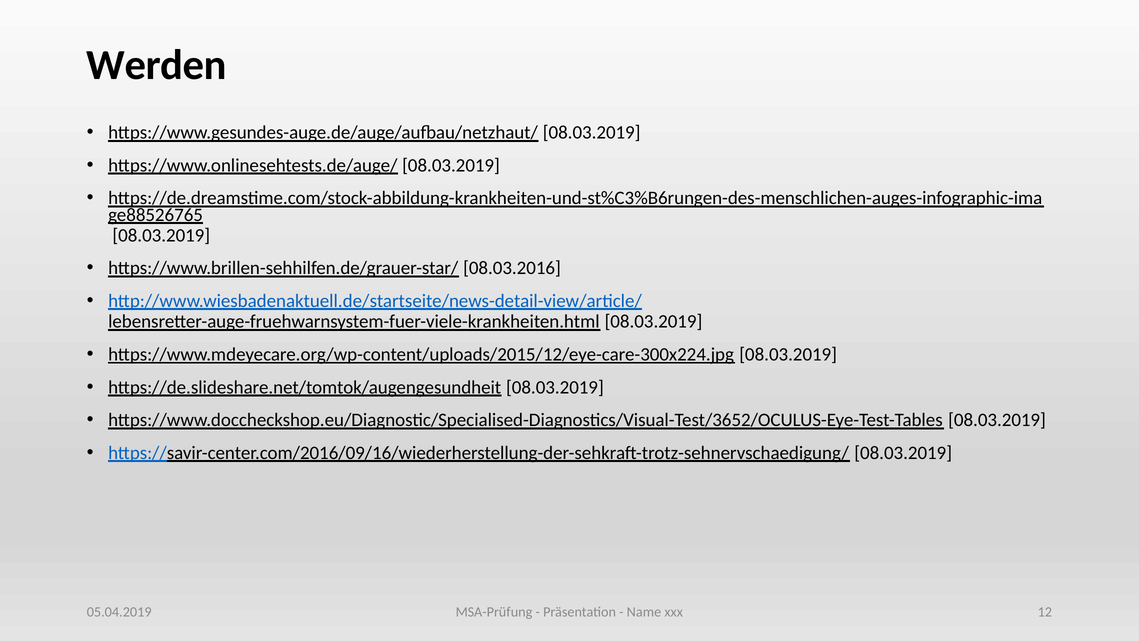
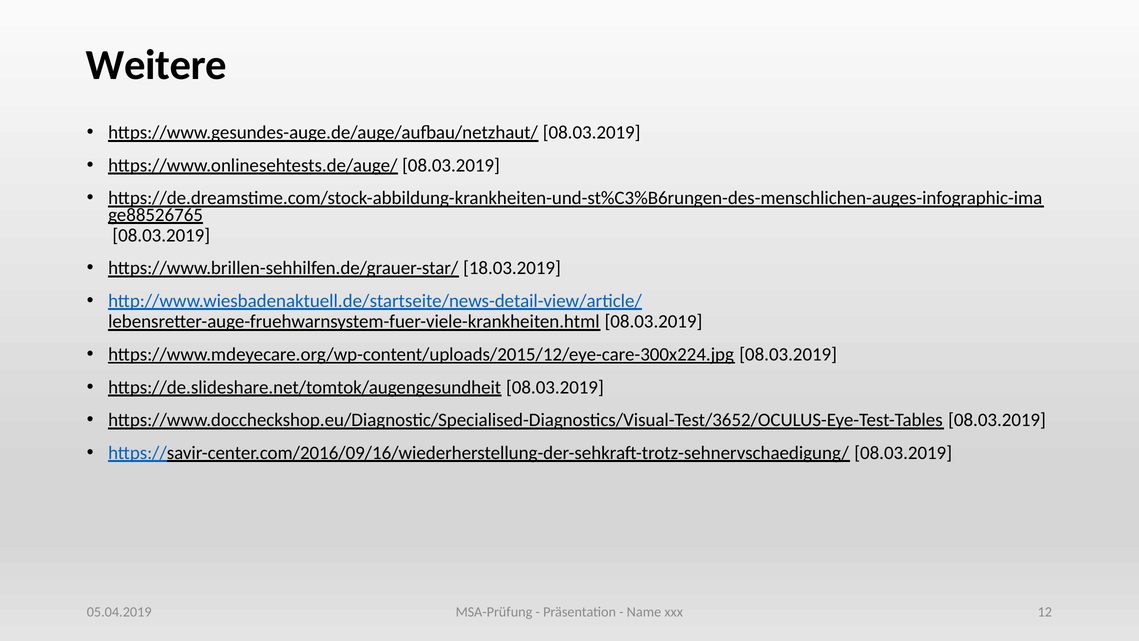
Werden: Werden -> Weitere
08.03.2016: 08.03.2016 -> 18.03.2019
